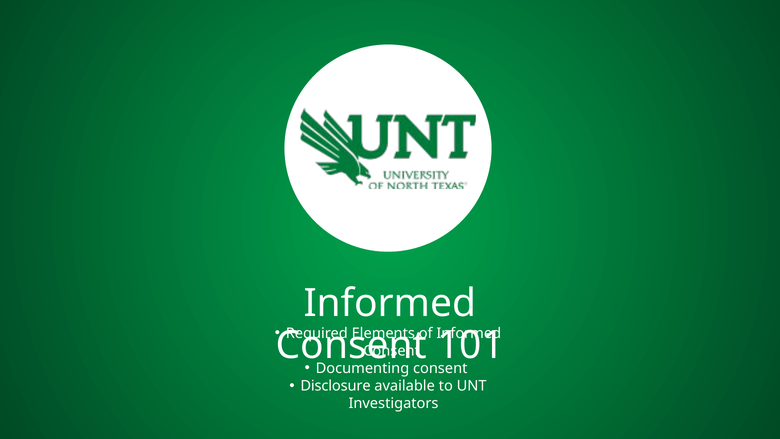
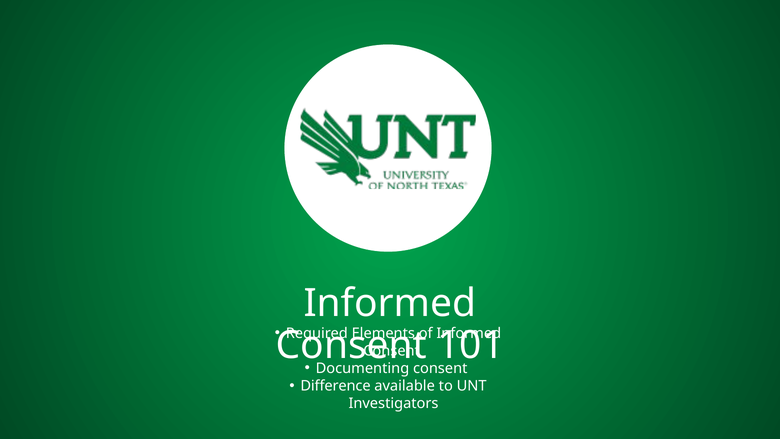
Disclosure: Disclosure -> Difference
